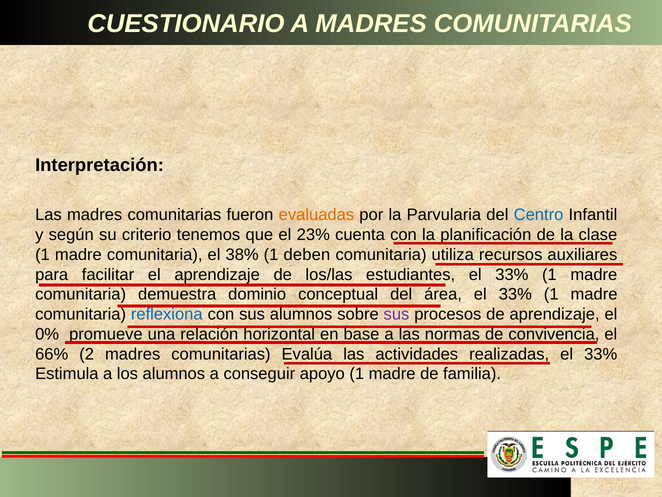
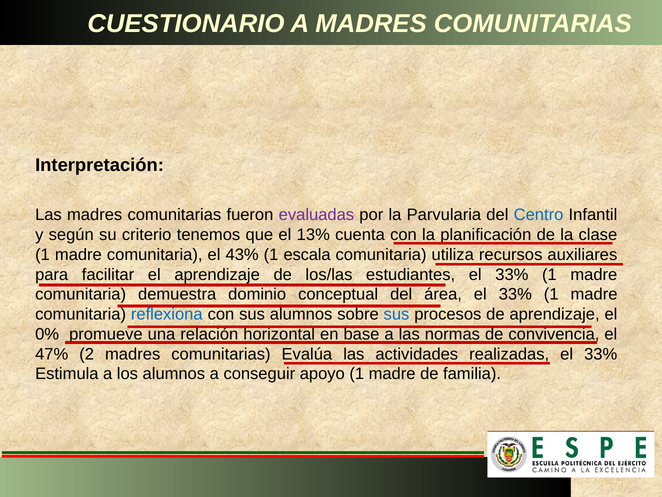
evaluadas colour: orange -> purple
23%: 23% -> 13%
38%: 38% -> 43%
deben: deben -> escala
sus at (396, 314) colour: purple -> blue
66%: 66% -> 47%
